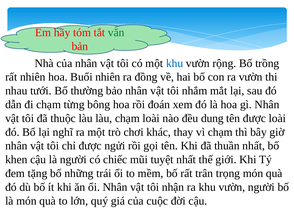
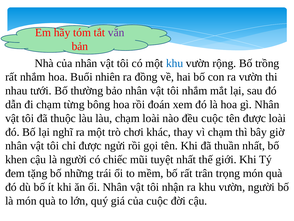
văn colour: green -> purple
rất nhiên: nhiên -> nhắm
đều dung: dung -> cuộc
